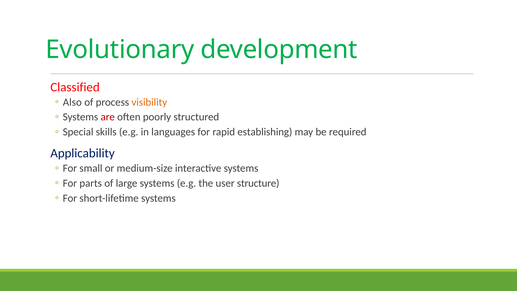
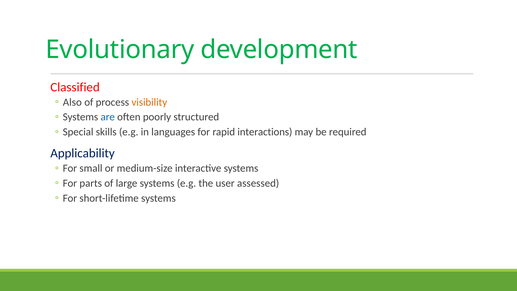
are colour: red -> blue
establishing: establishing -> interactions
structure: structure -> assessed
